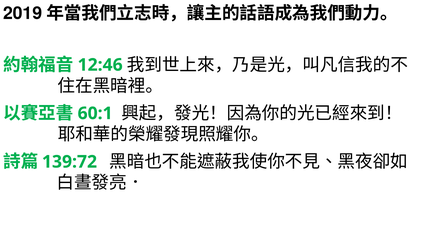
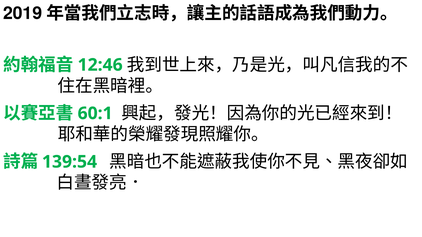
139:72: 139:72 -> 139:54
